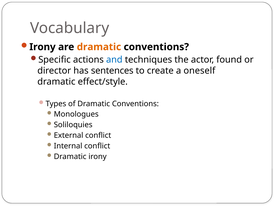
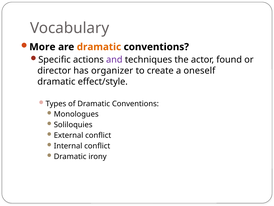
Irony at (42, 47): Irony -> More
and colour: blue -> purple
sentences: sentences -> organizer
